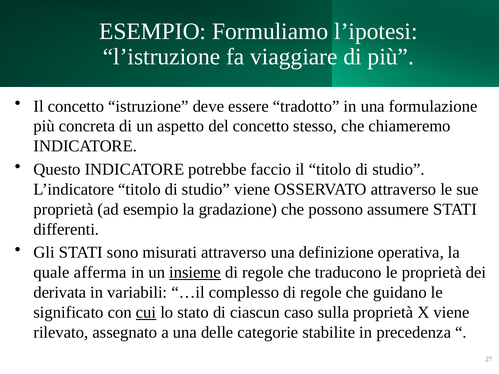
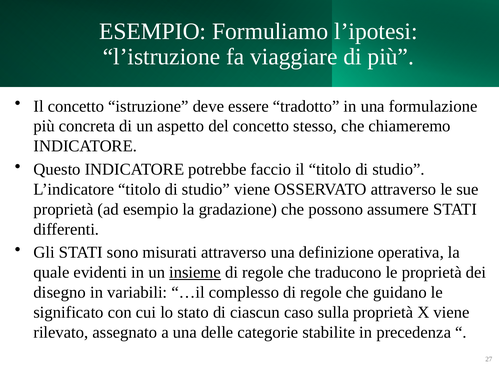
afferma: afferma -> evidenti
derivata: derivata -> disegno
cui underline: present -> none
